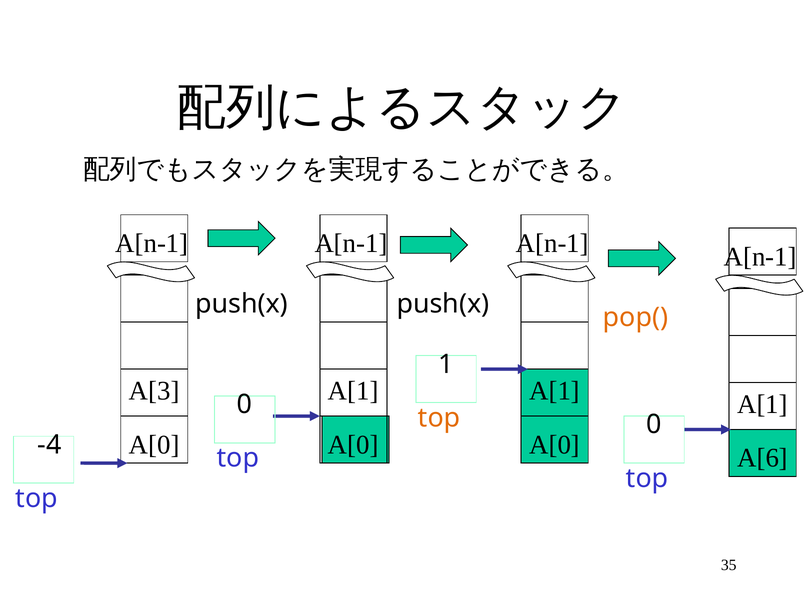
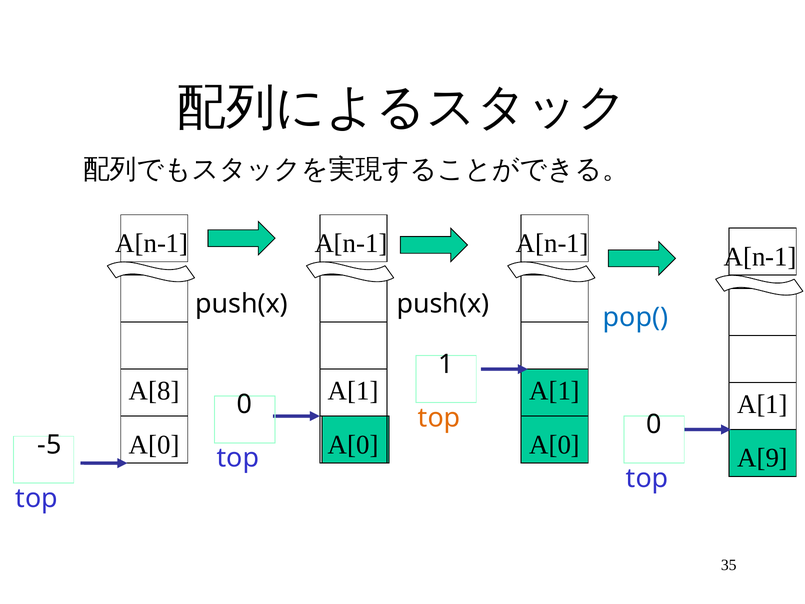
pop( colour: orange -> blue
A[3: A[3 -> A[8
-4: -4 -> -5
A[6: A[6 -> A[9
